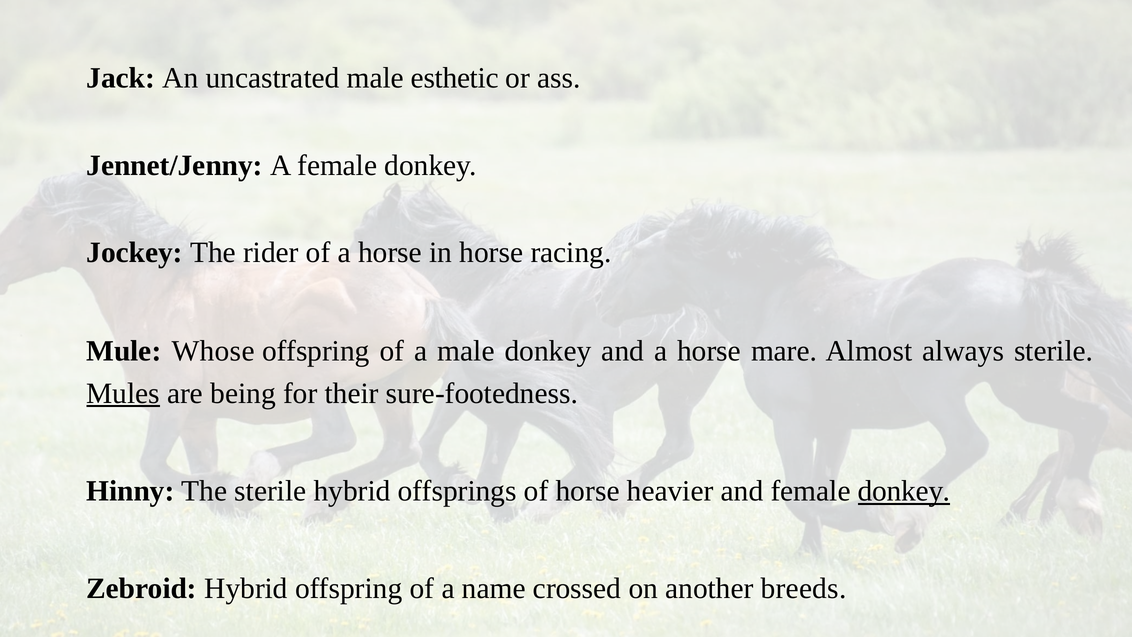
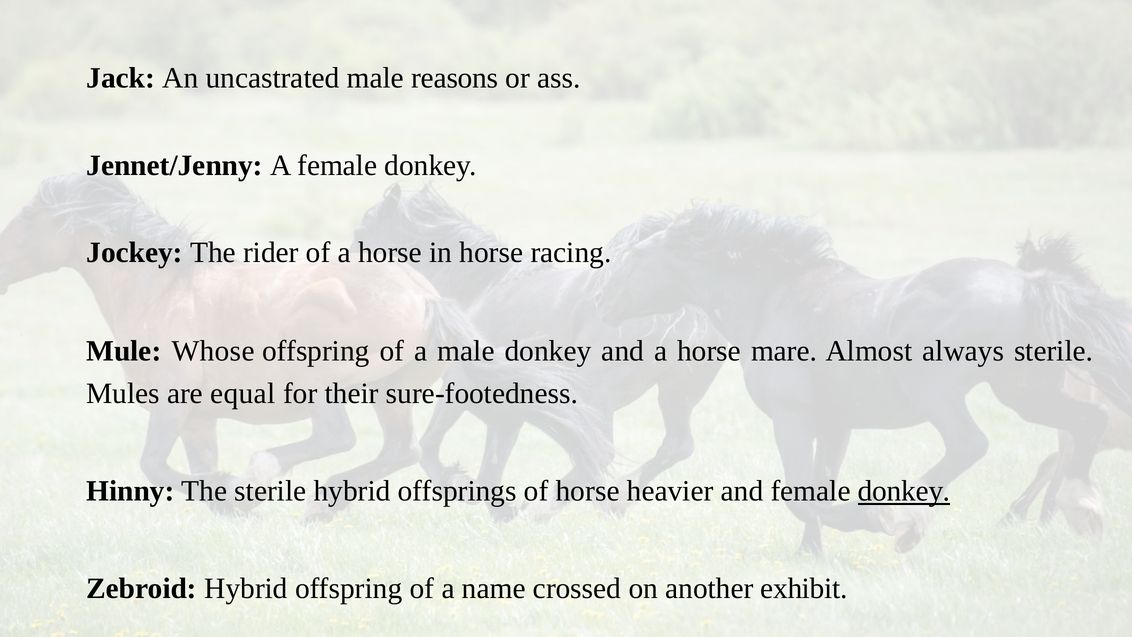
esthetic: esthetic -> reasons
Mules underline: present -> none
being: being -> equal
breeds: breeds -> exhibit
